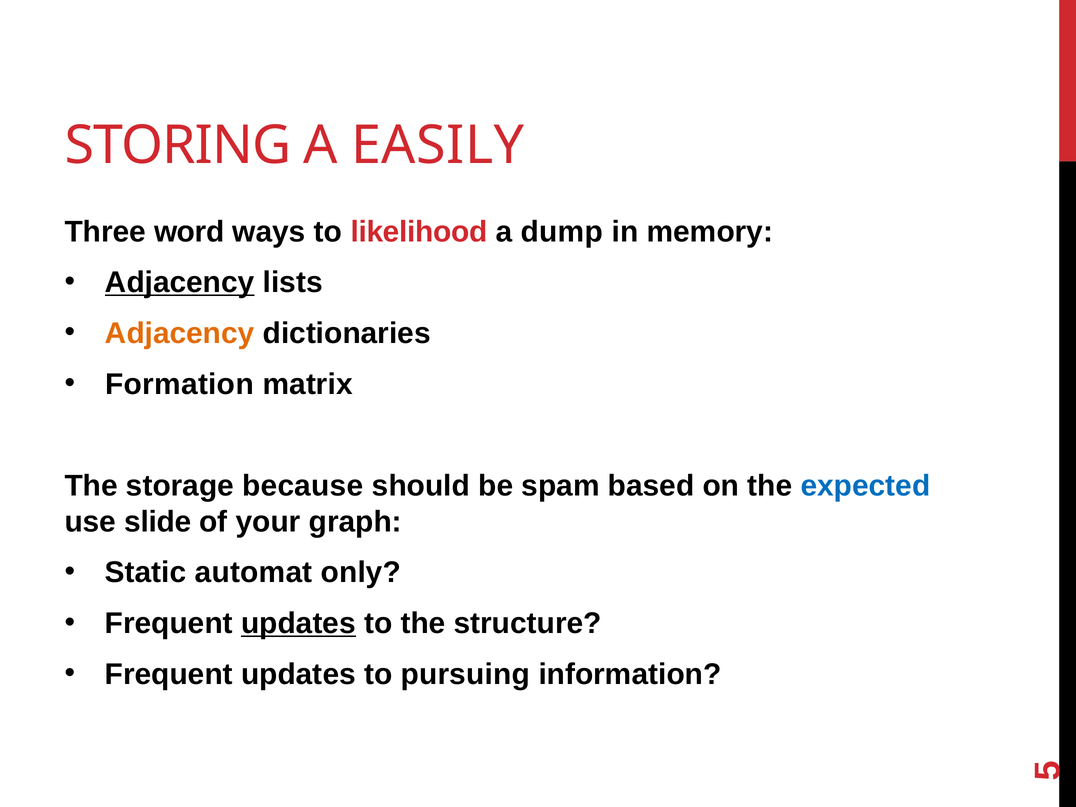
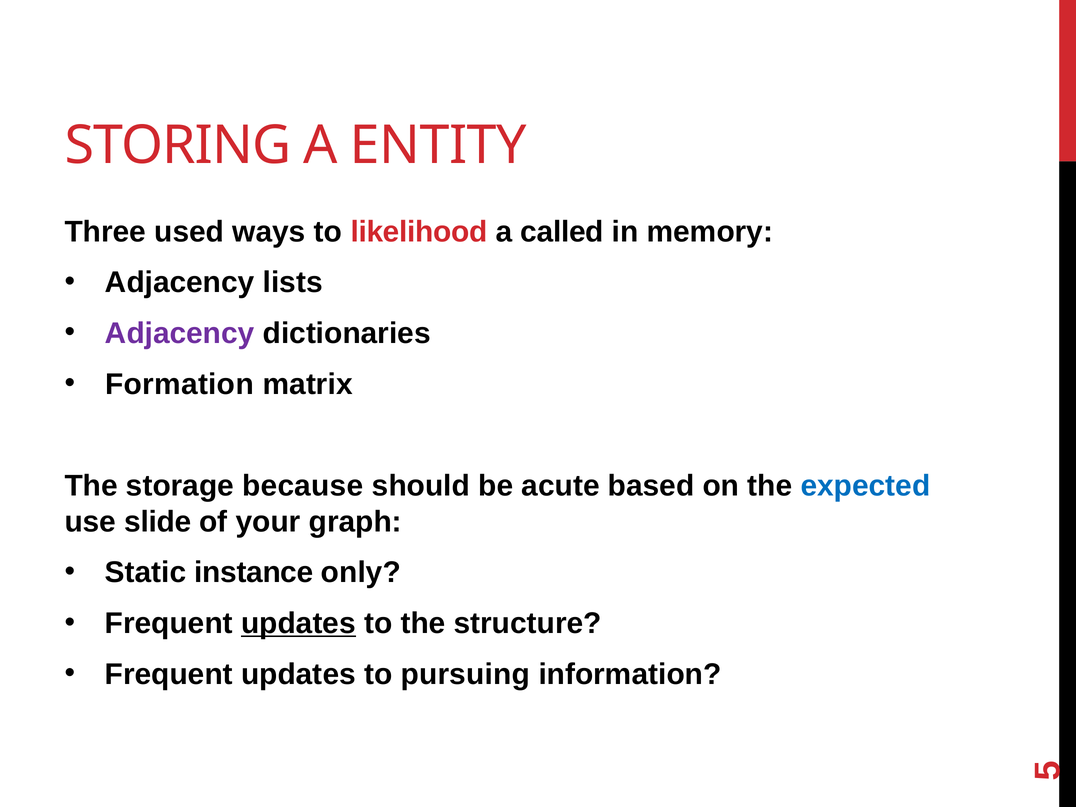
EASILY: EASILY -> ENTITY
word: word -> used
dump: dump -> called
Adjacency at (180, 282) underline: present -> none
Adjacency at (180, 333) colour: orange -> purple
spam: spam -> acute
automat: automat -> instance
